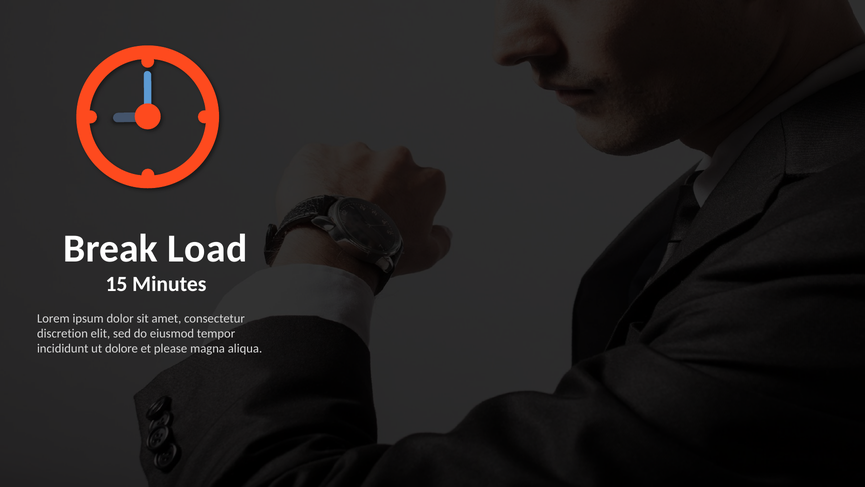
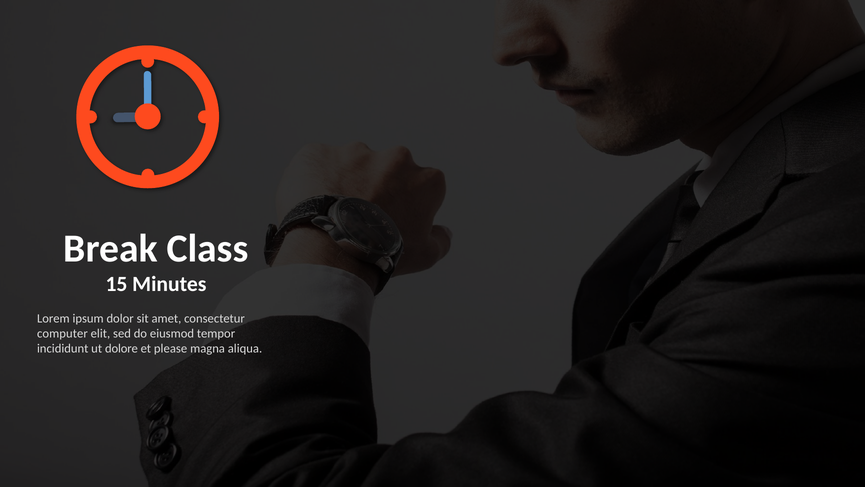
Load: Load -> Class
discretion: discretion -> computer
